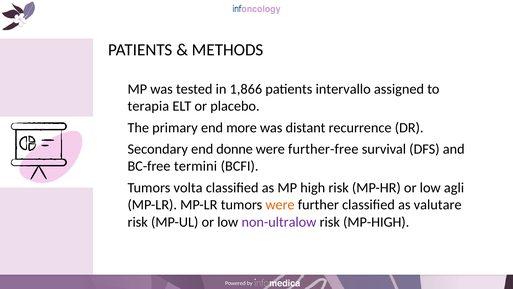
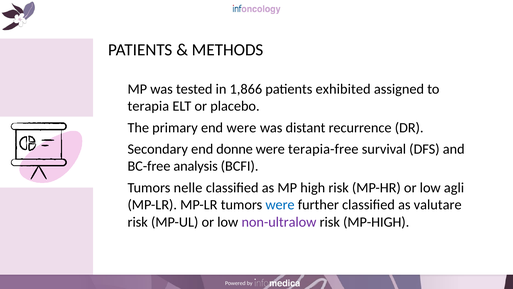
intervallo: intervallo -> exhibited
end more: more -> were
further-free: further-free -> terapia-free
termini: termini -> analysis
volta: volta -> nelle
were at (280, 205) colour: orange -> blue
